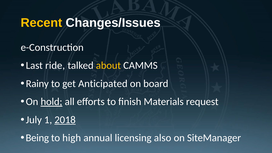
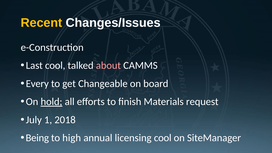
Last ride: ride -> cool
about colour: yellow -> pink
Rainy: Rainy -> Every
Anticipated: Anticipated -> Changeable
2018 underline: present -> none
licensing also: also -> cool
